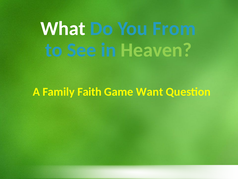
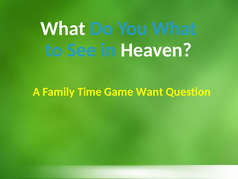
You From: From -> What
Heaven colour: light green -> white
Faith: Faith -> Time
